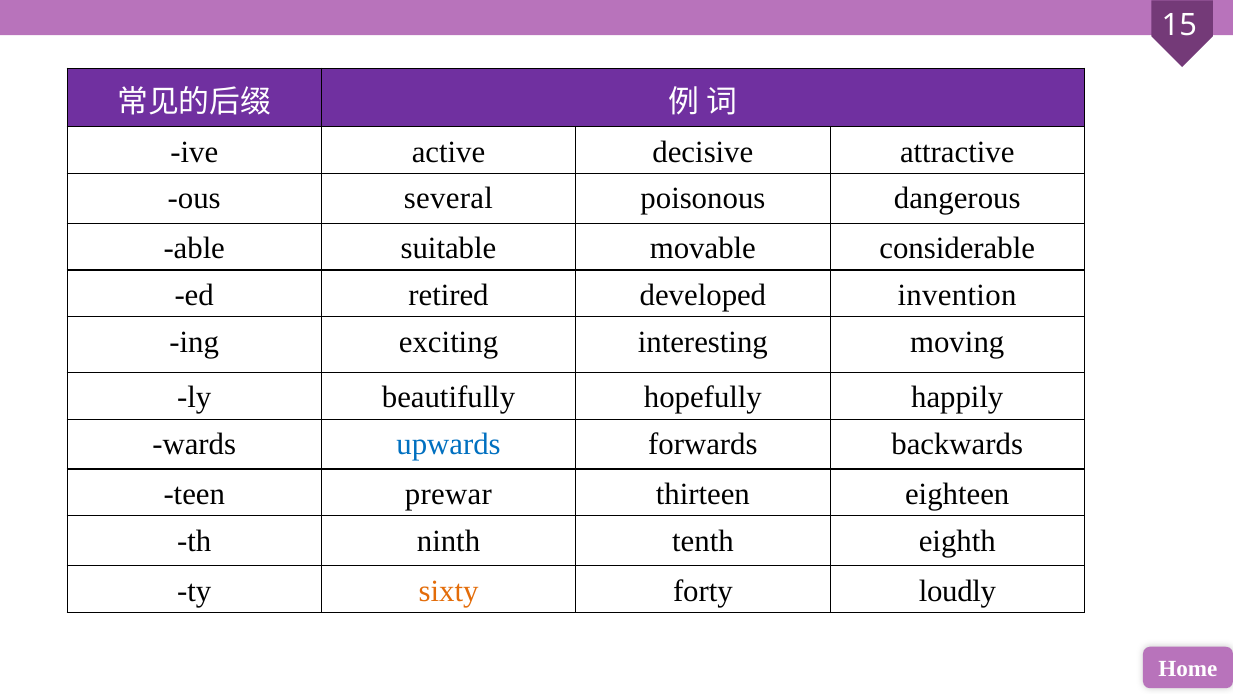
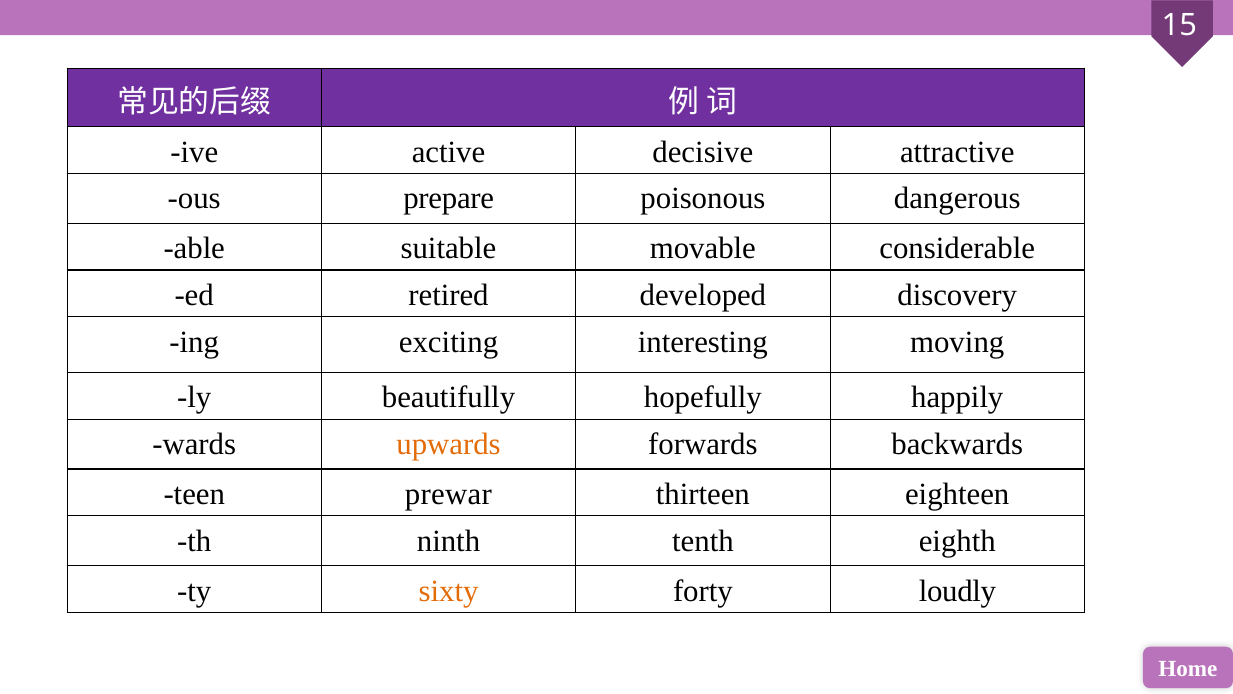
several: several -> prepare
invention: invention -> discovery
upwards colour: blue -> orange
